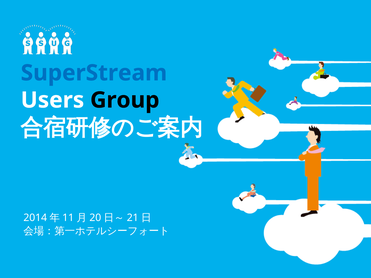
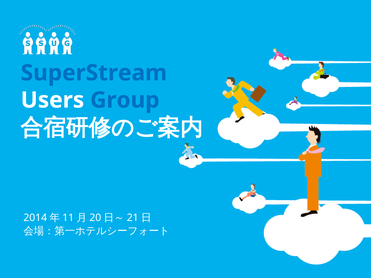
Group colour: black -> blue
